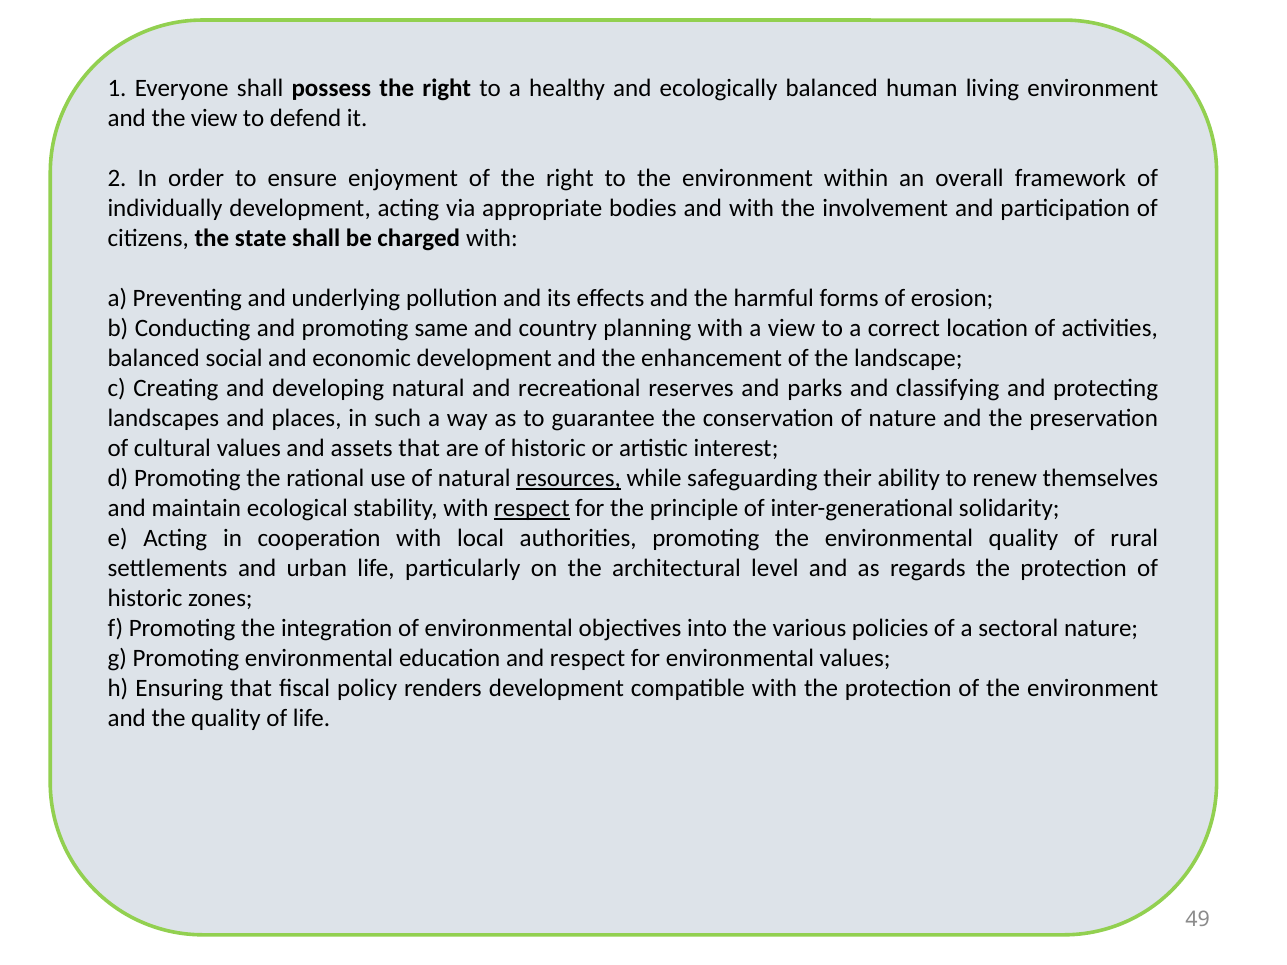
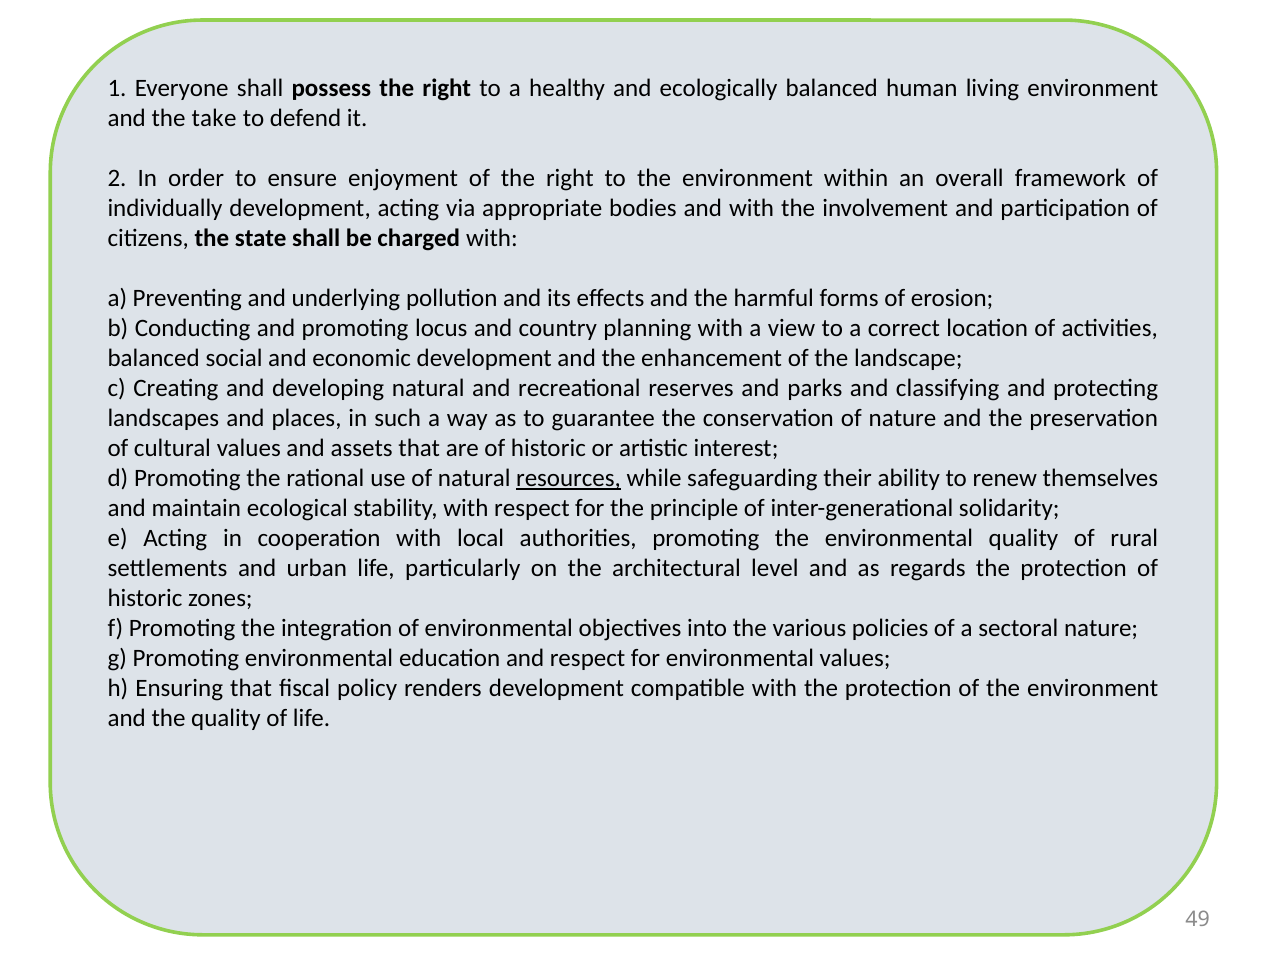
the view: view -> take
same: same -> locus
respect at (532, 508) underline: present -> none
